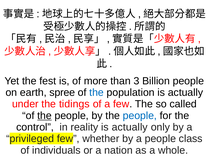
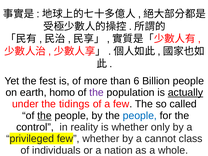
3: 3 -> 6
spree: spree -> homo
the at (97, 93) colour: blue -> purple
actually at (185, 93) underline: none -> present
reality is actually: actually -> whether
a people: people -> cannot
